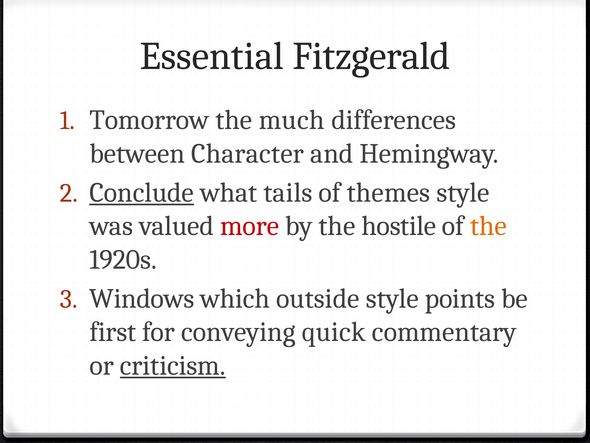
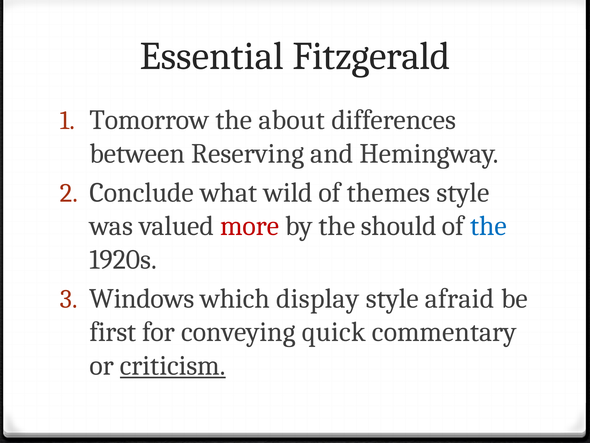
much: much -> about
Character: Character -> Reserving
Conclude underline: present -> none
tails: tails -> wild
hostile: hostile -> should
the at (488, 226) colour: orange -> blue
outside: outside -> display
points: points -> afraid
